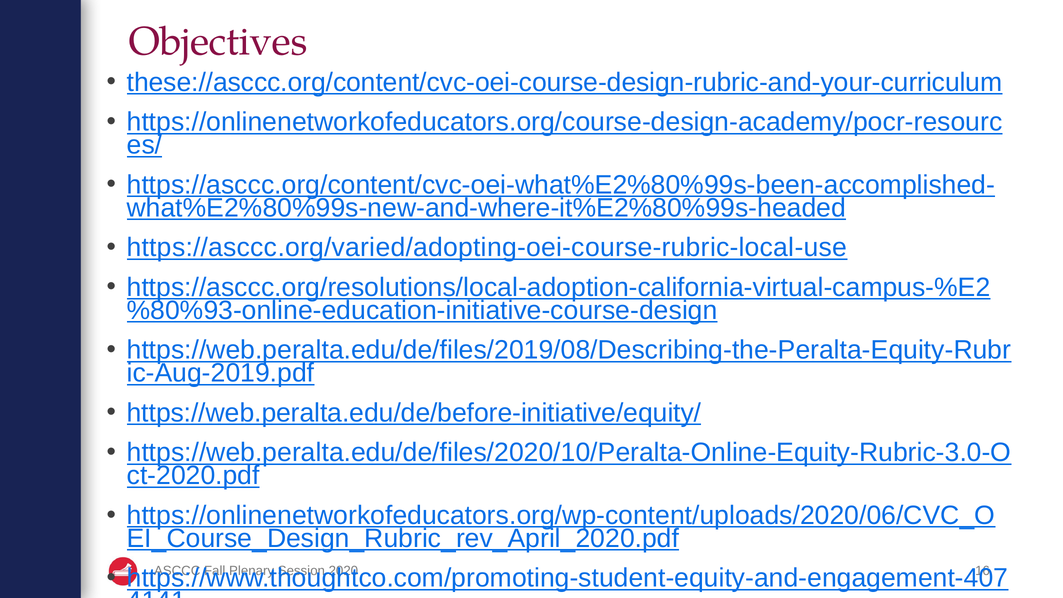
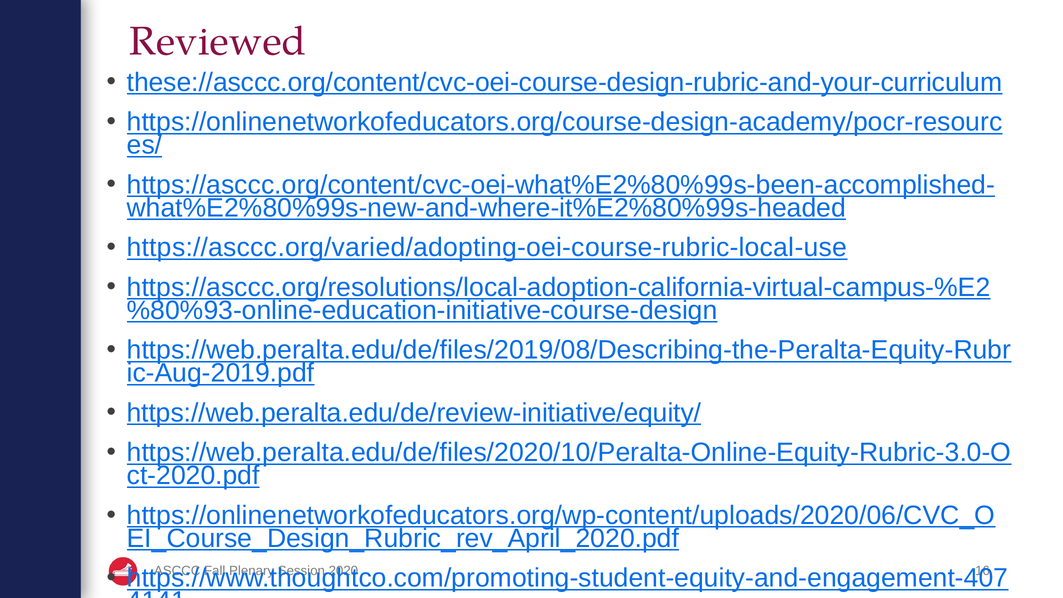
Objectives: Objectives -> Reviewed
https://web.peralta.edu/de/before-initiative/equity/: https://web.peralta.edu/de/before-initiative/equity/ -> https://web.peralta.edu/de/review-initiative/equity/
